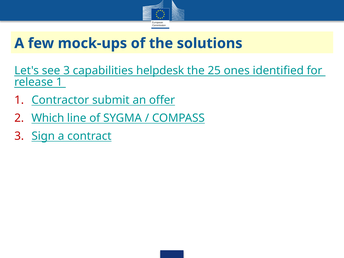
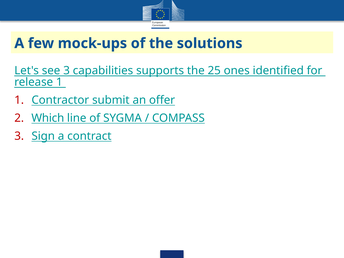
helpdesk: helpdesk -> supports
